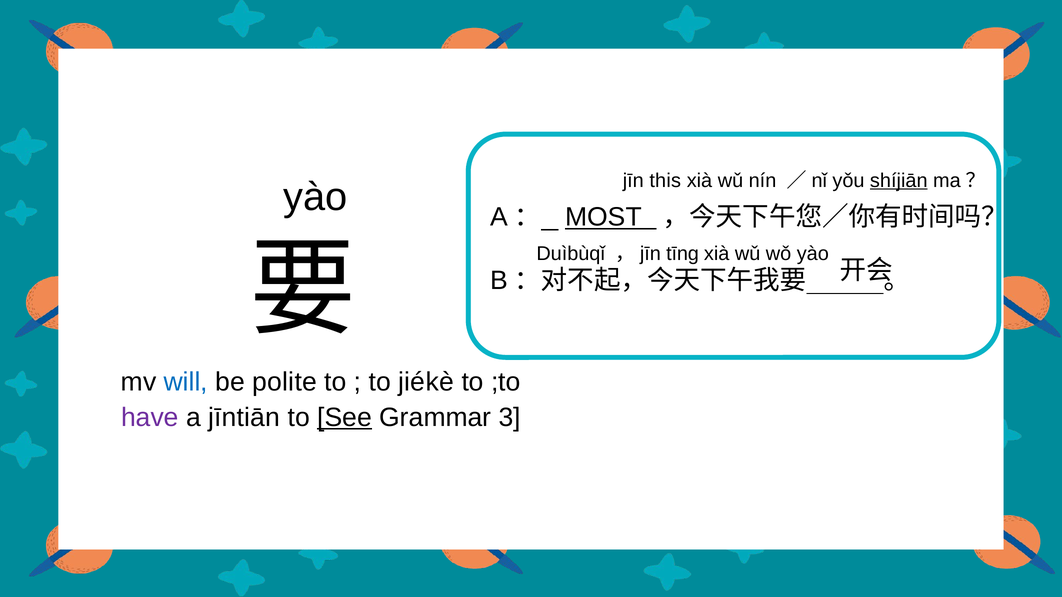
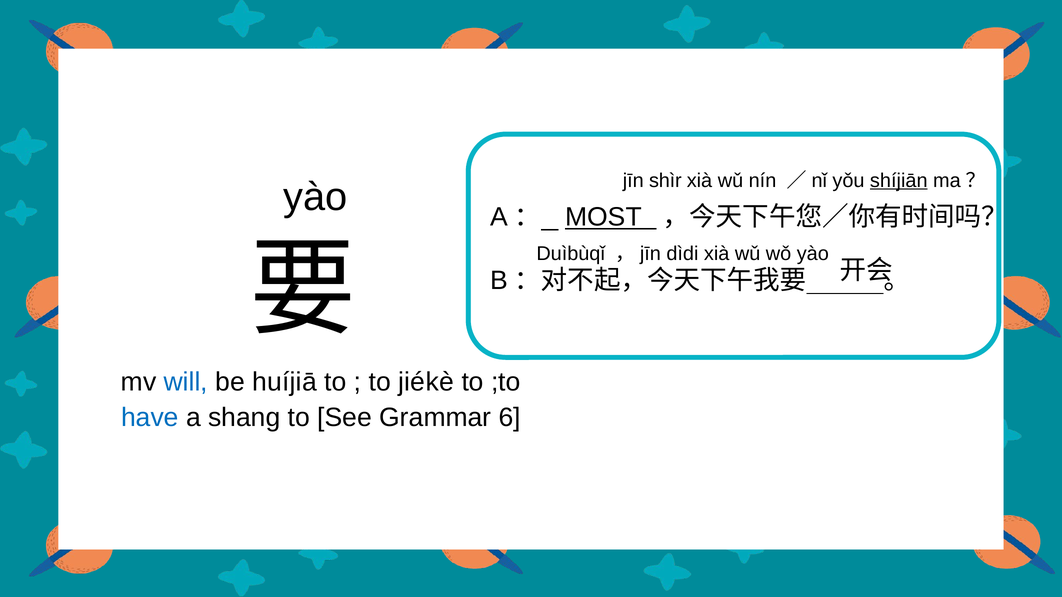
this: this -> shìr
tīng: tīng -> dìdi
polite: polite -> huíjiā
have colour: purple -> blue
jīntiān: jīntiān -> shang
See underline: present -> none
3: 3 -> 6
